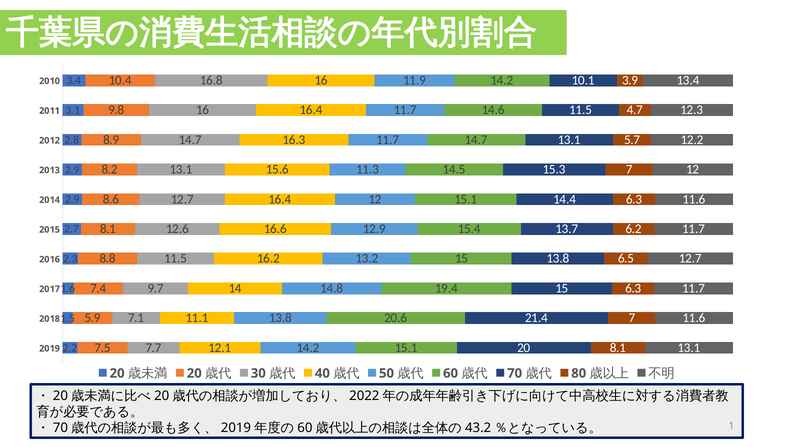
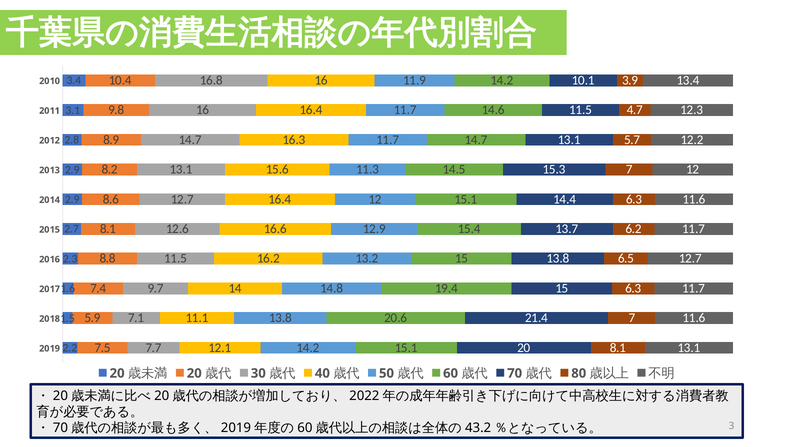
1: 1 -> 3
